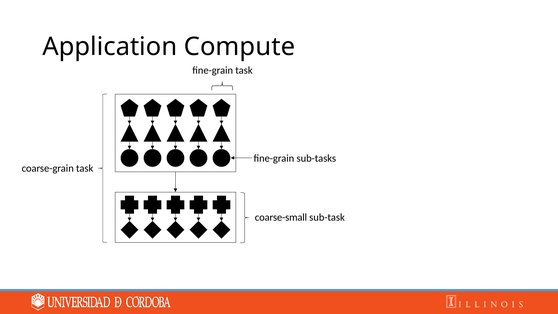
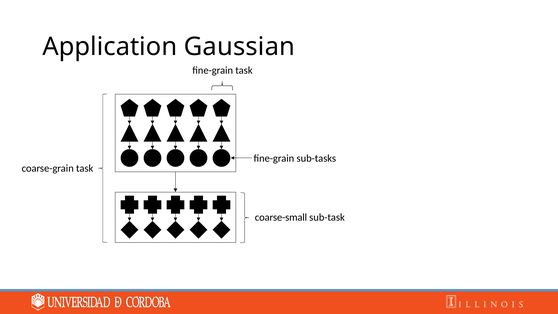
Compute: Compute -> Gaussian
